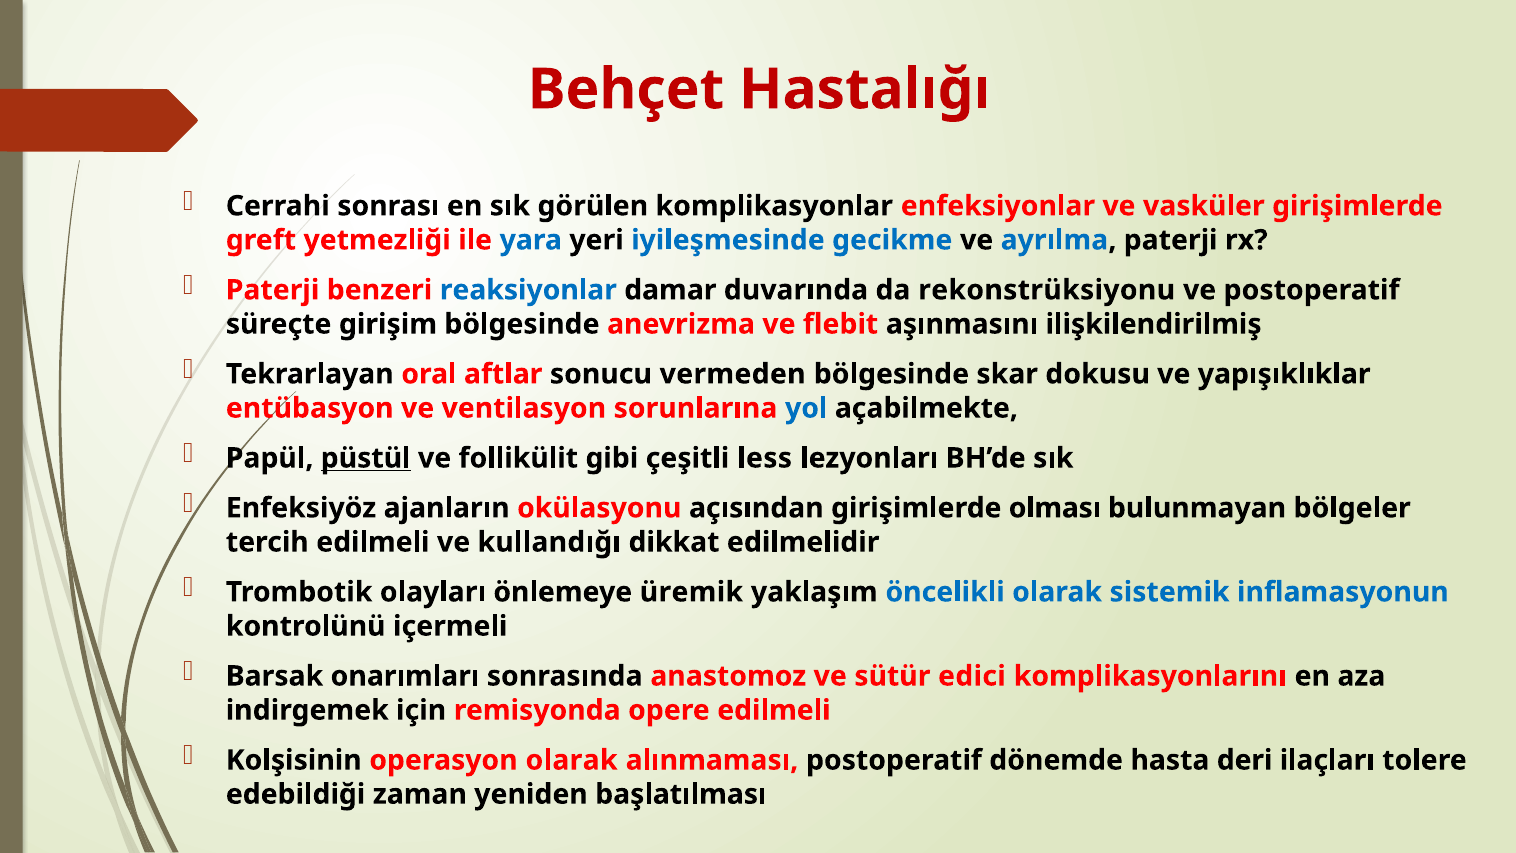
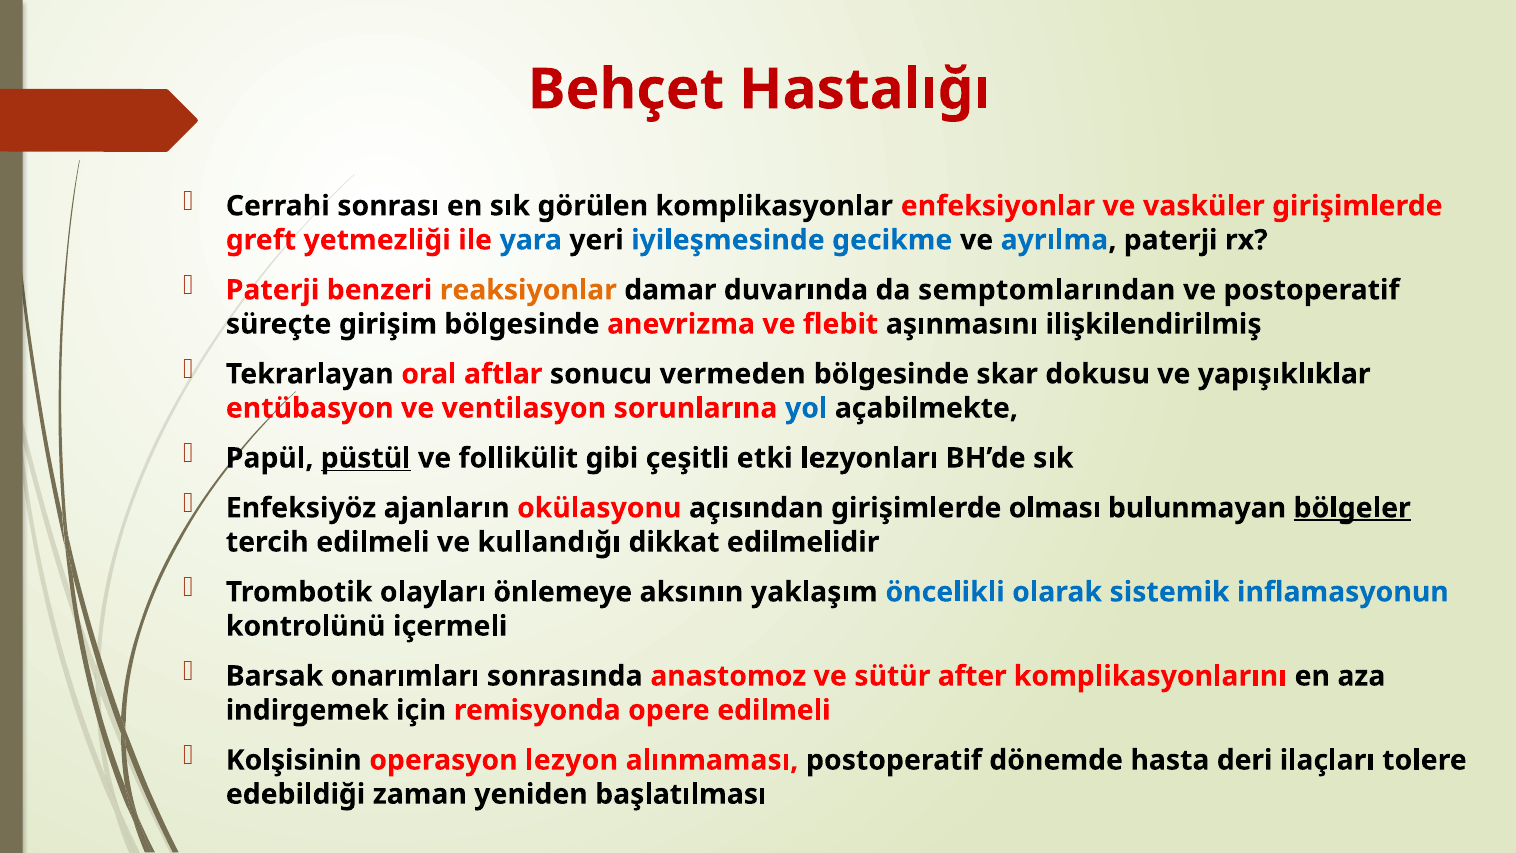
reaksiyonlar colour: blue -> orange
rekonstrüksiyonu: rekonstrüksiyonu -> semptomlarından
less: less -> etki
bölgeler underline: none -> present
üremik: üremik -> aksının
edici: edici -> after
operasyon olarak: olarak -> lezyon
